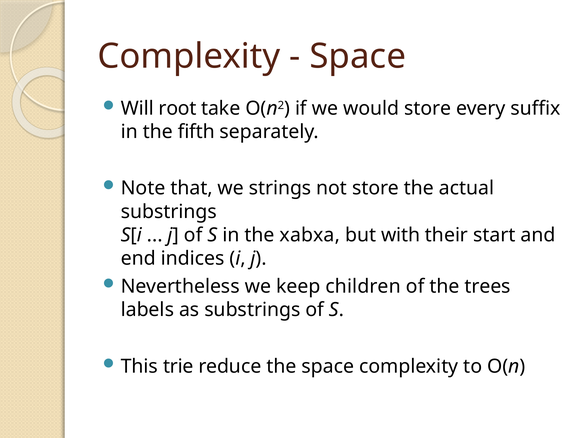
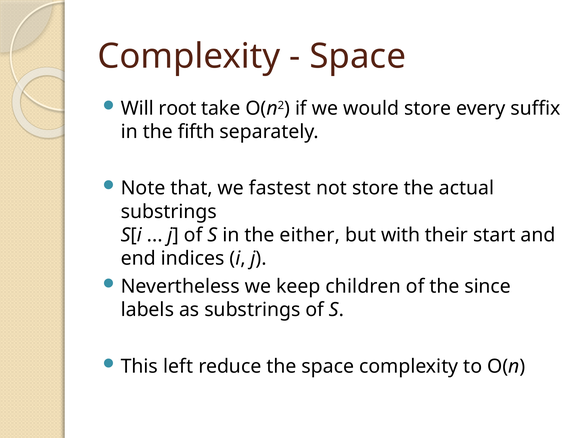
strings: strings -> fastest
xabxa: xabxa -> either
trees: trees -> since
trie: trie -> left
